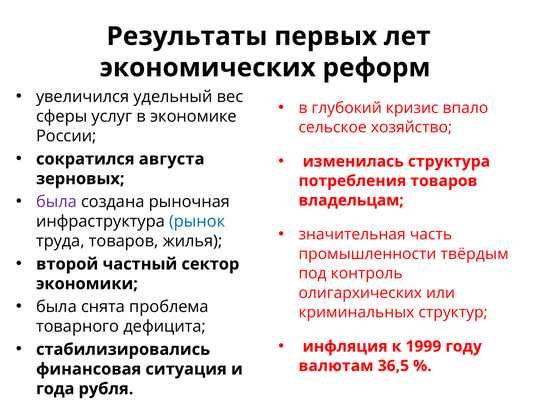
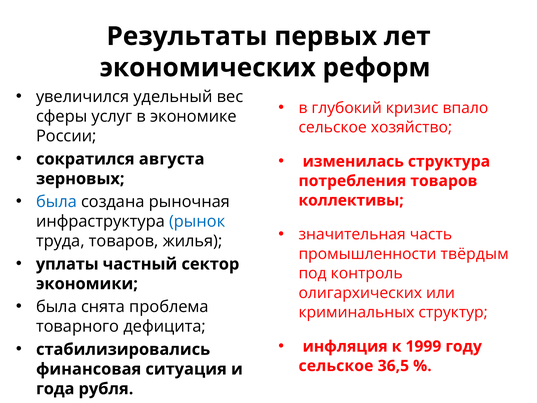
была at (56, 202) colour: purple -> blue
владельцам: владельцам -> коллективы
второй: второй -> уплаты
валютам at (336, 366): валютам -> сельское
